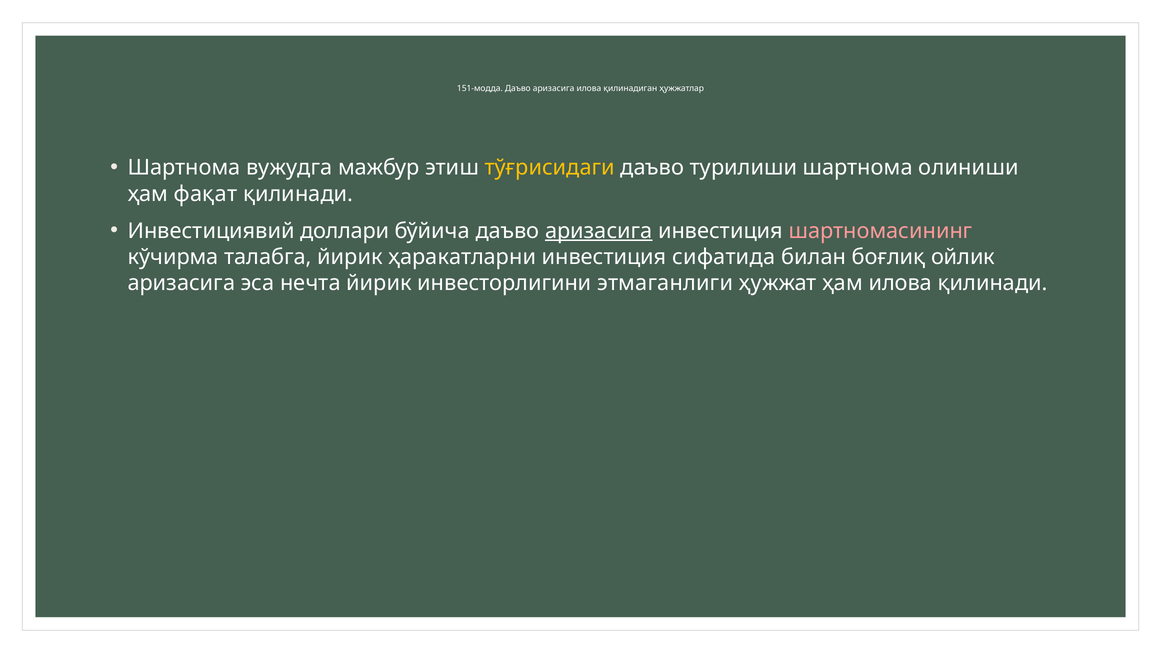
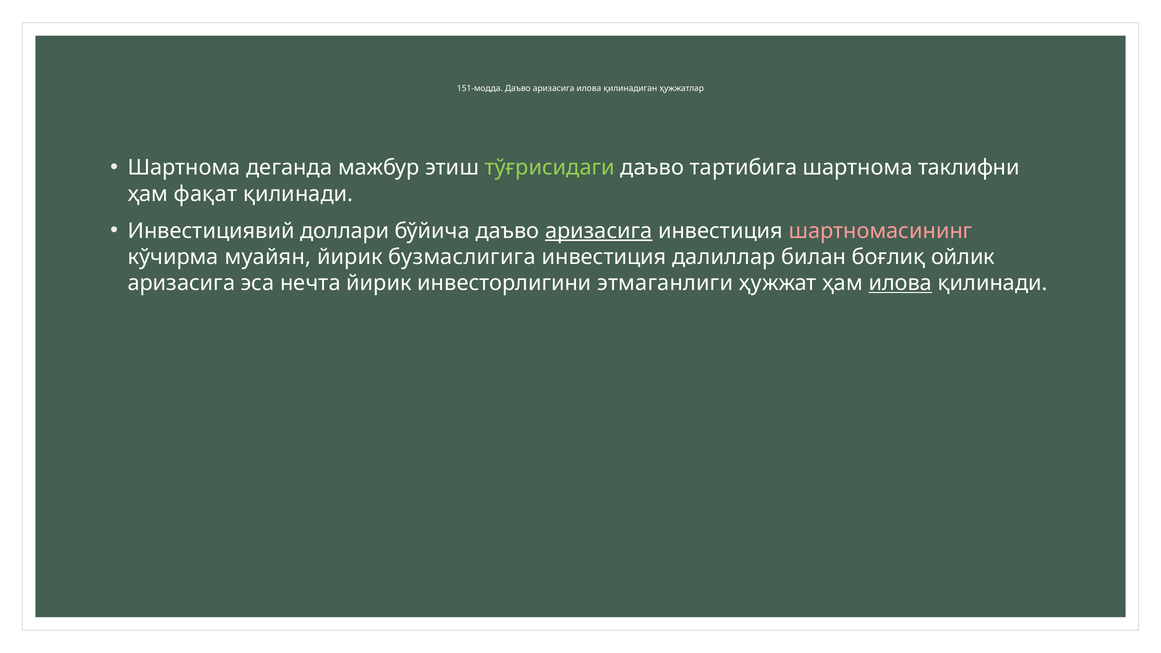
вужудга: вужудга -> деганда
тўғрисидаги colour: yellow -> light green
турилиши: турилиши -> тартибига
олиниши: олиниши -> таклифни
талабга: талабга -> муайян
ҳаракатларни: ҳаракатларни -> бузмаслигига
сифатида: сифатида -> далиллар
илова at (900, 283) underline: none -> present
